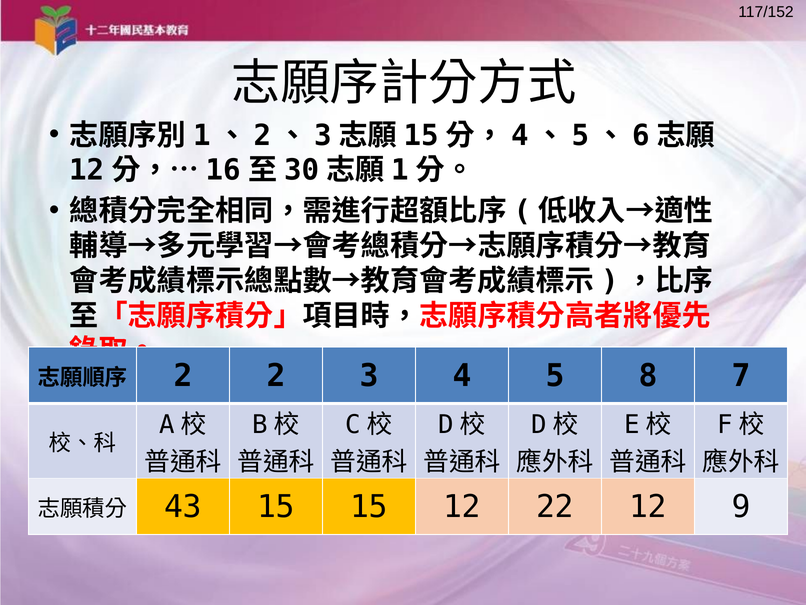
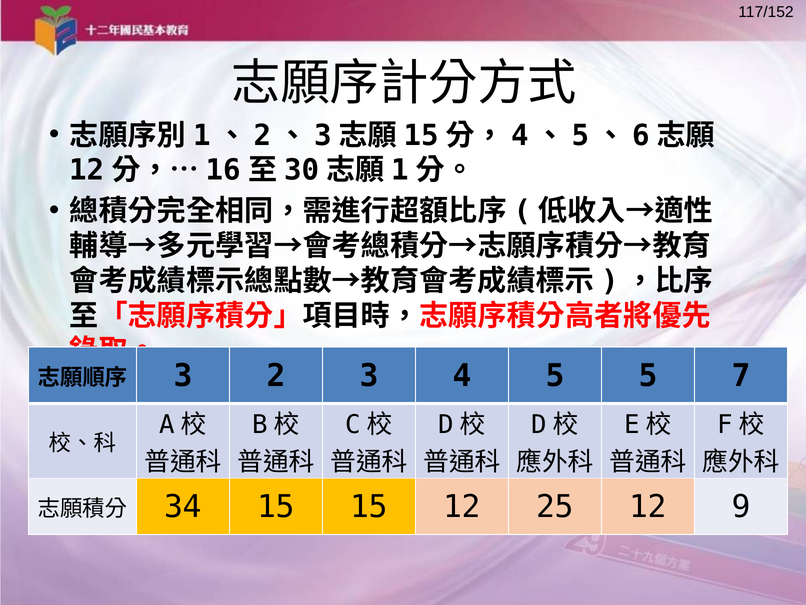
2 at (183, 375): 2 -> 3
5 8: 8 -> 5
43: 43 -> 34
22: 22 -> 25
